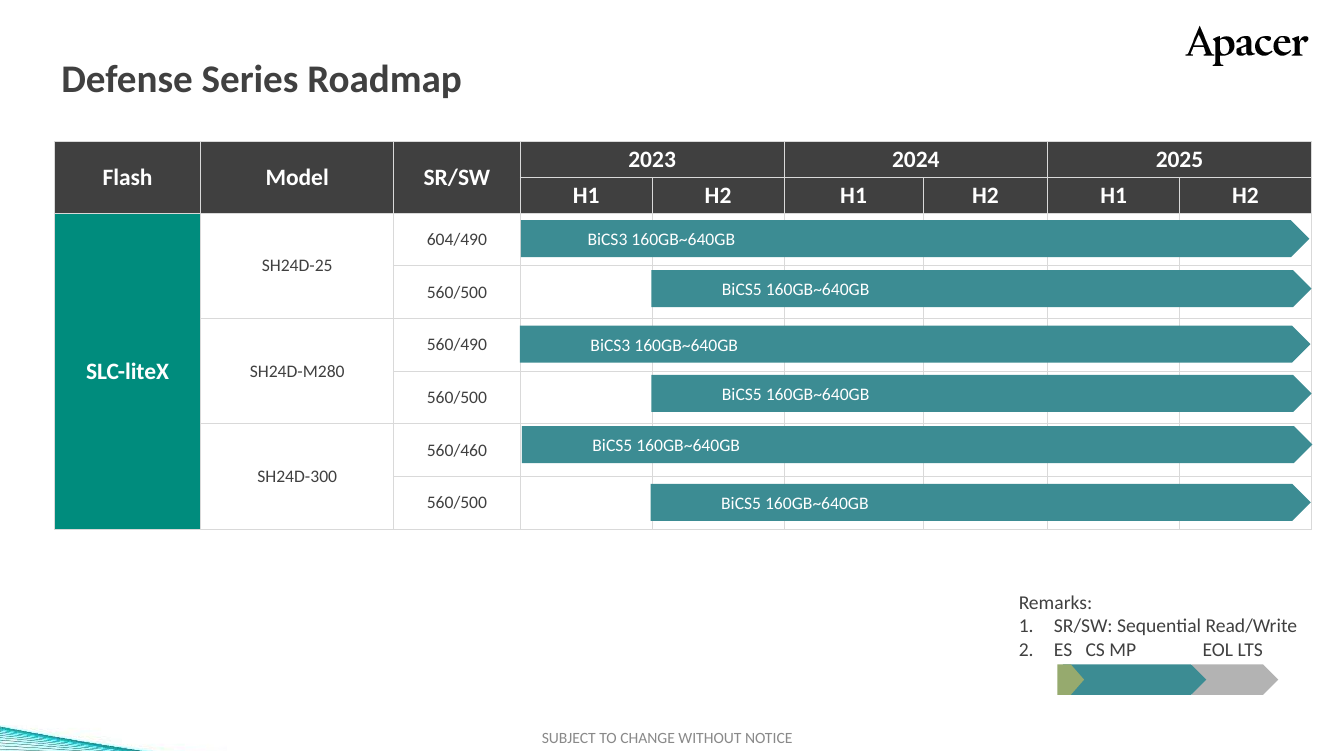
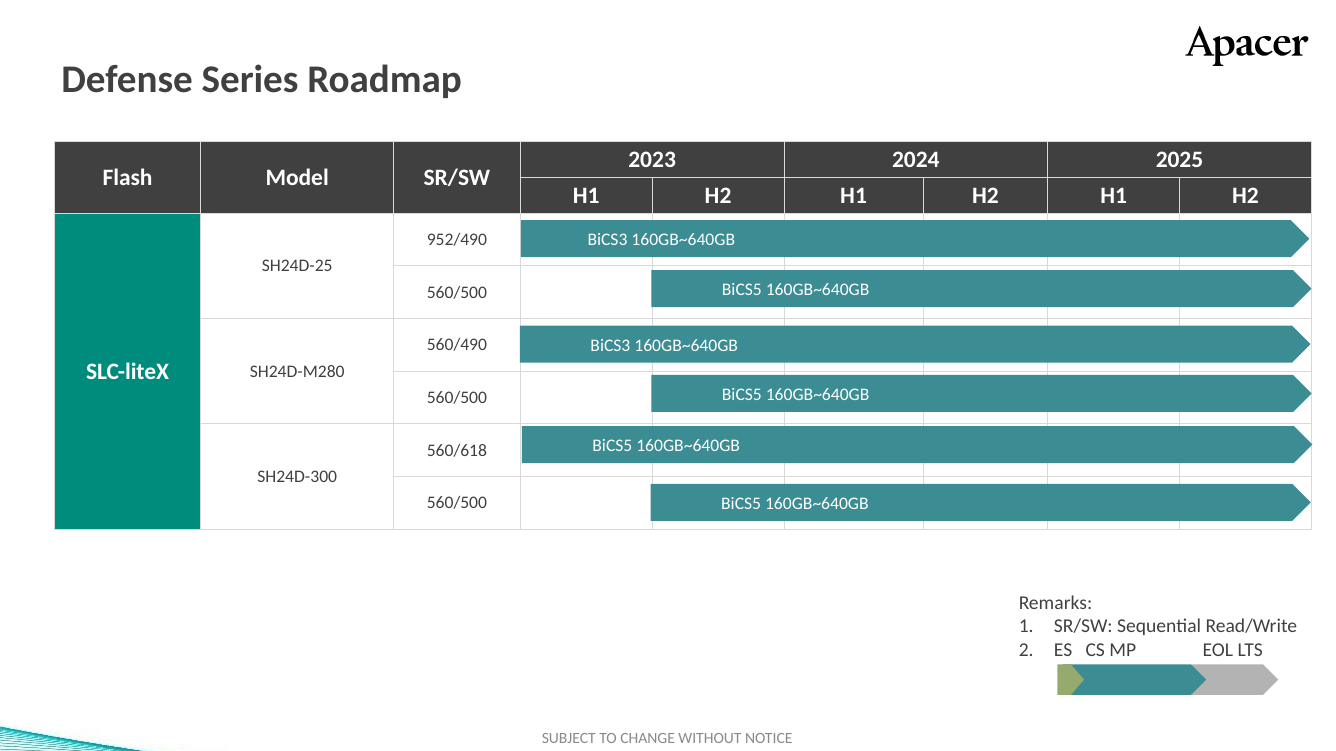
604/490: 604/490 -> 952/490
560/460: 560/460 -> 560/618
